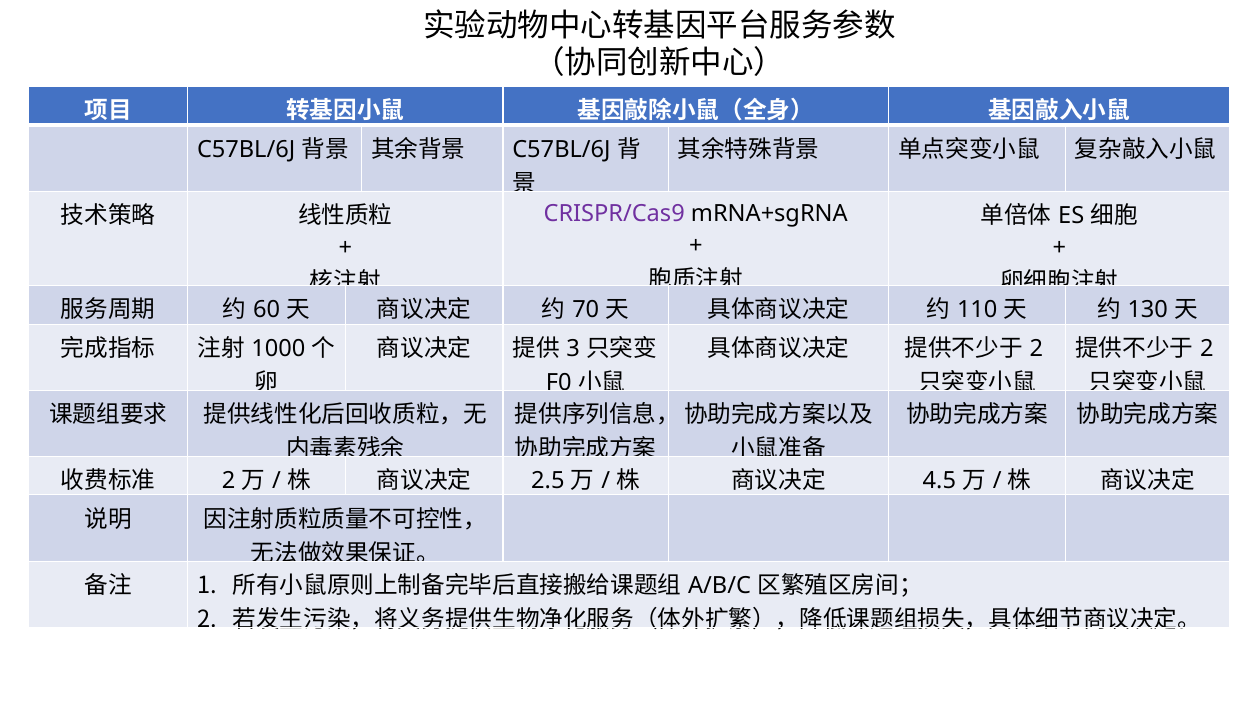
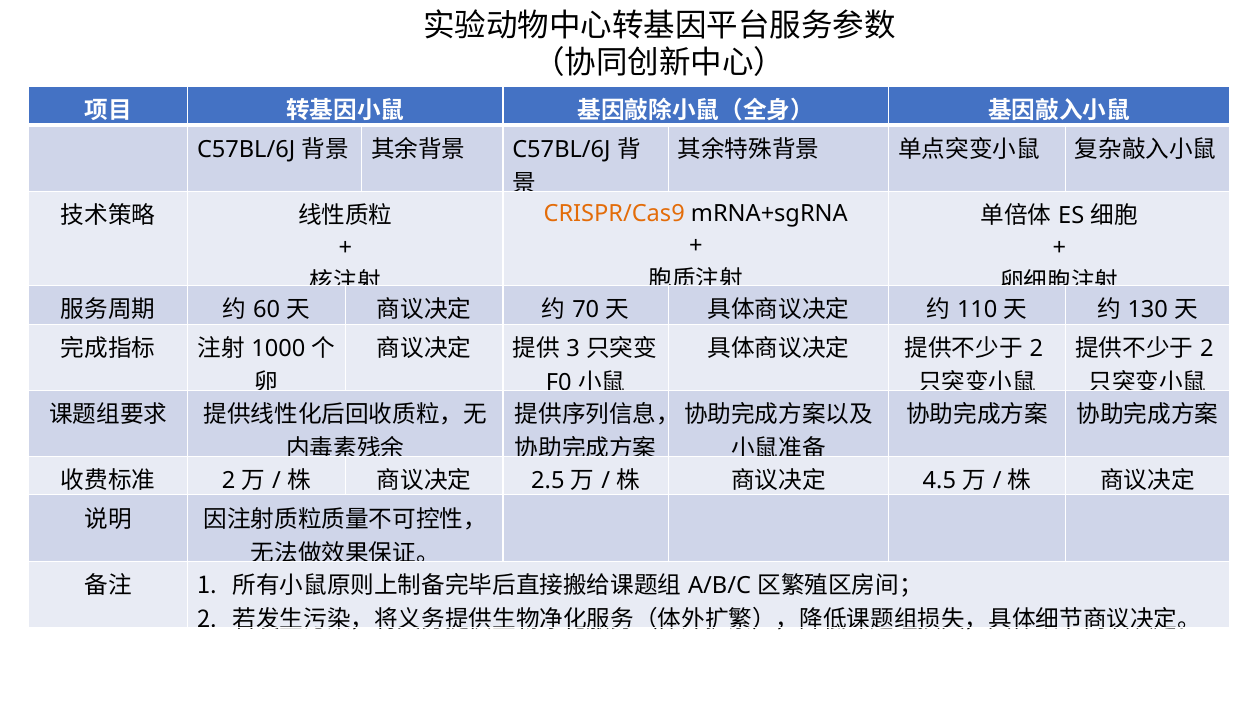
CRISPR/Cas9 colour: purple -> orange
